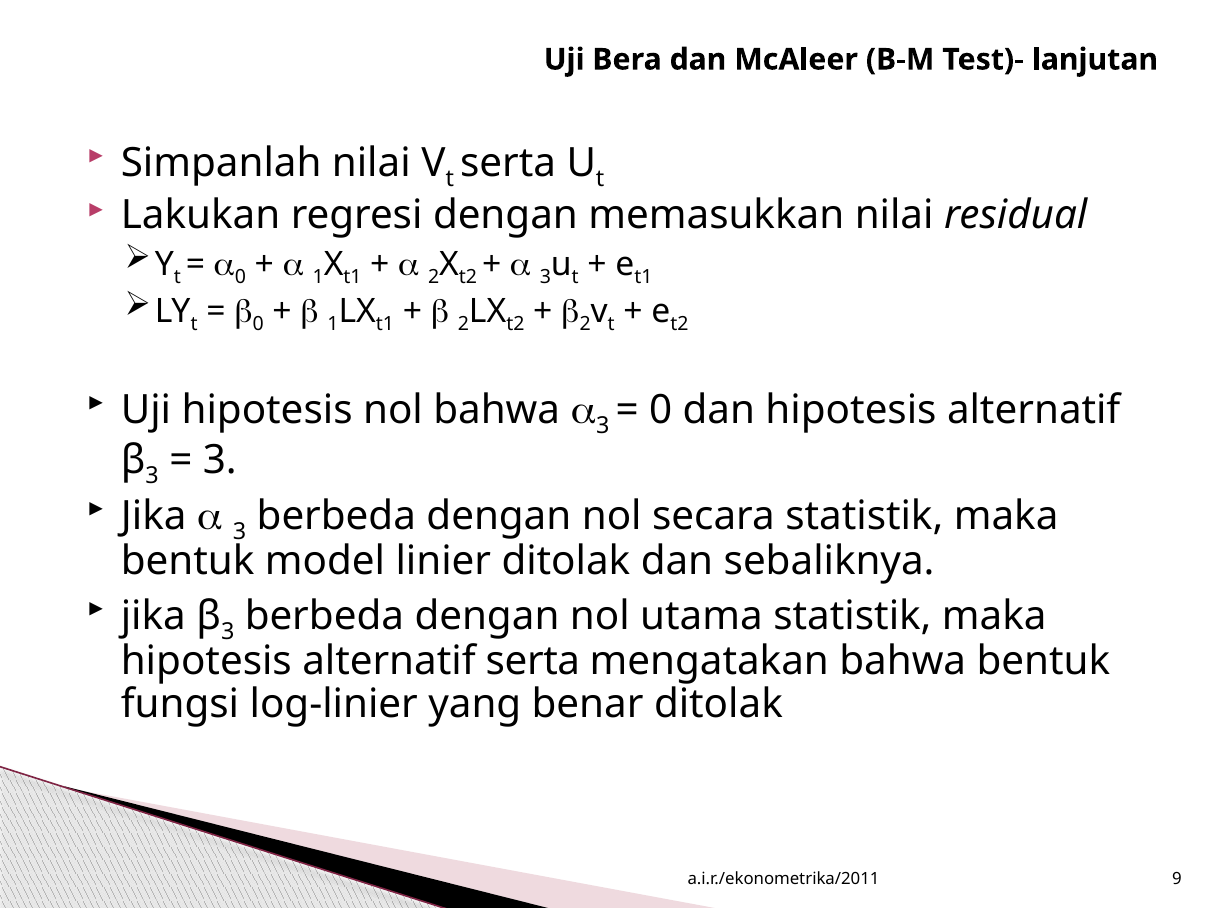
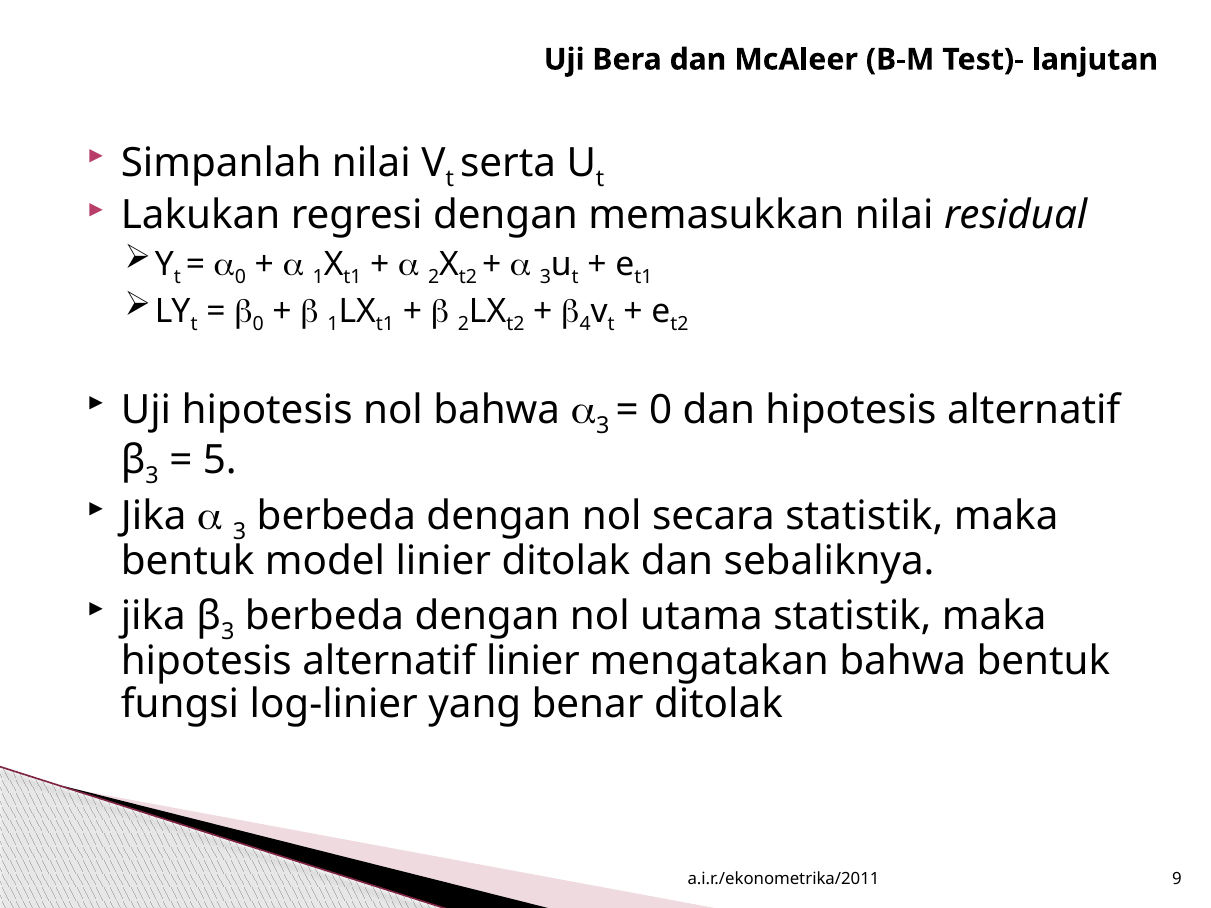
2 at (585, 324): 2 -> 4
3 at (220, 460): 3 -> 5
alternatif serta: serta -> linier
